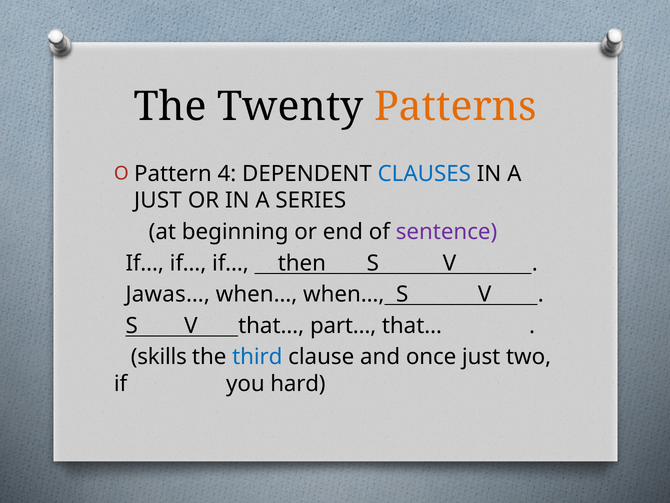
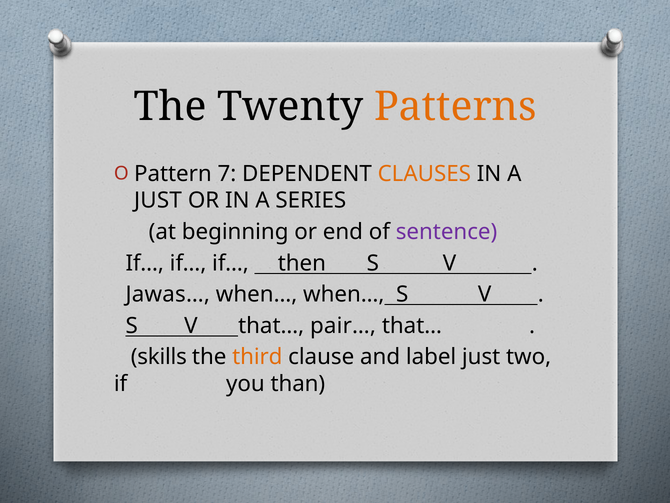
4: 4 -> 7
CLAUSES colour: blue -> orange
part…: part… -> pair…
third colour: blue -> orange
once: once -> label
hard: hard -> than
